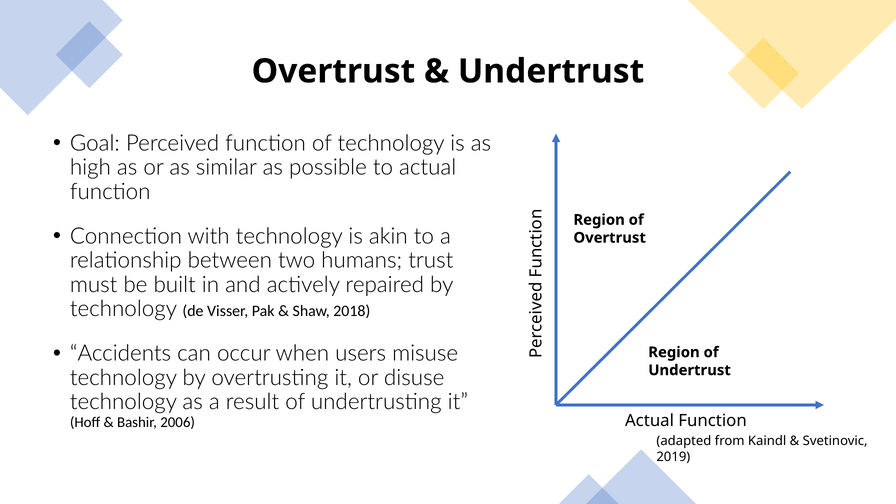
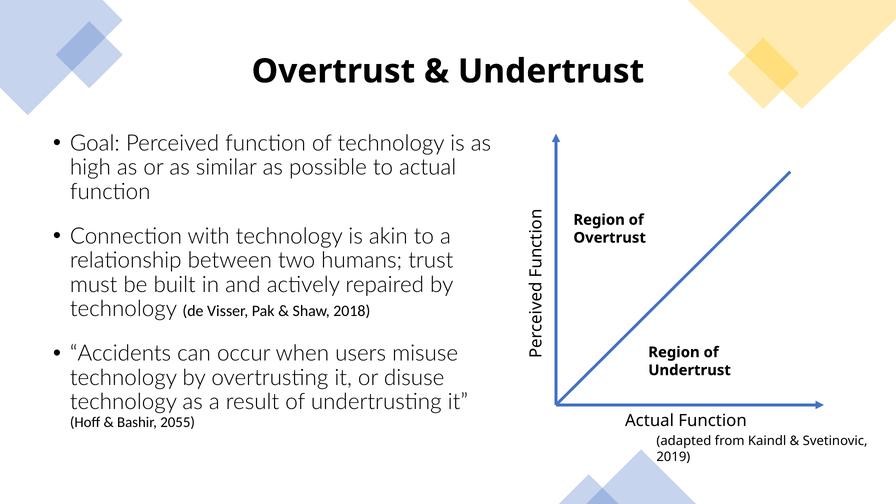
2006: 2006 -> 2055
